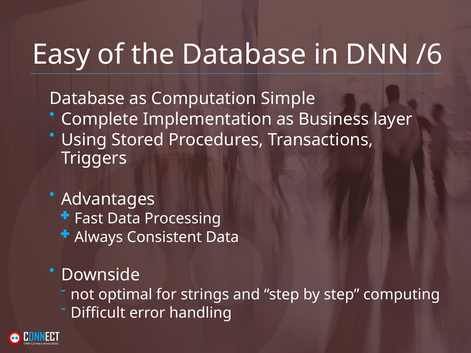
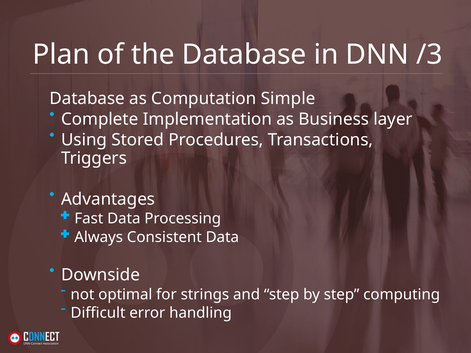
Easy: Easy -> Plan
/6: /6 -> /3
